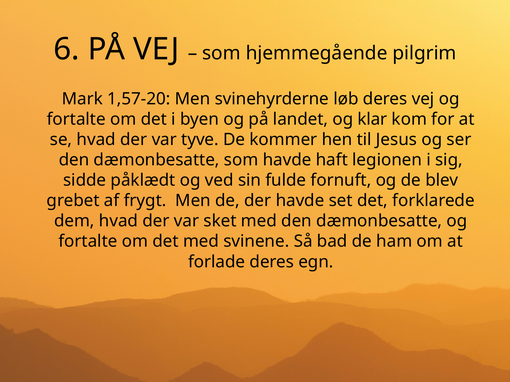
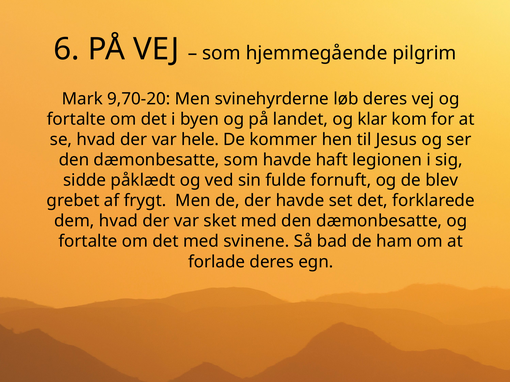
1,57-20: 1,57-20 -> 9,70-20
tyve: tyve -> hele
